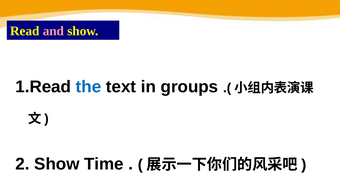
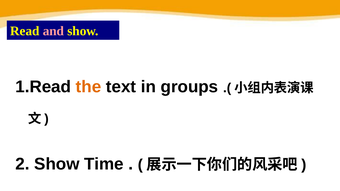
the colour: blue -> orange
